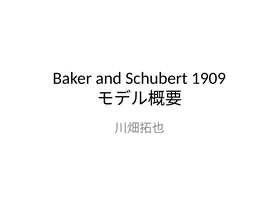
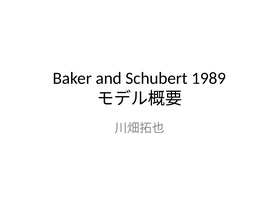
1909: 1909 -> 1989
